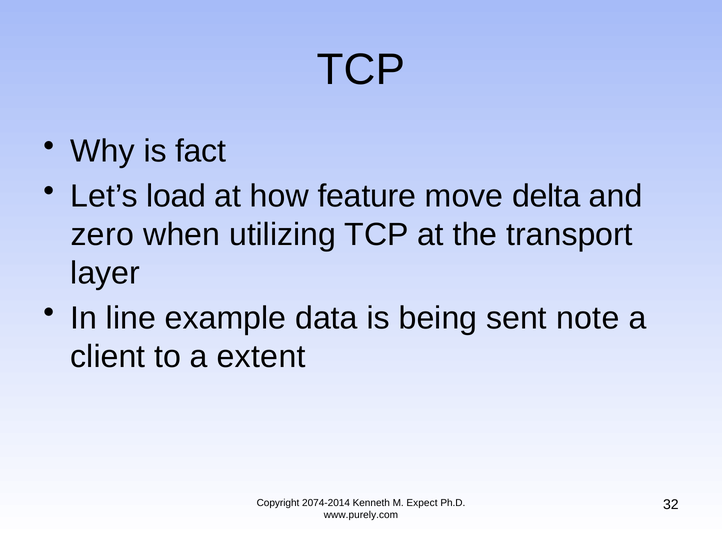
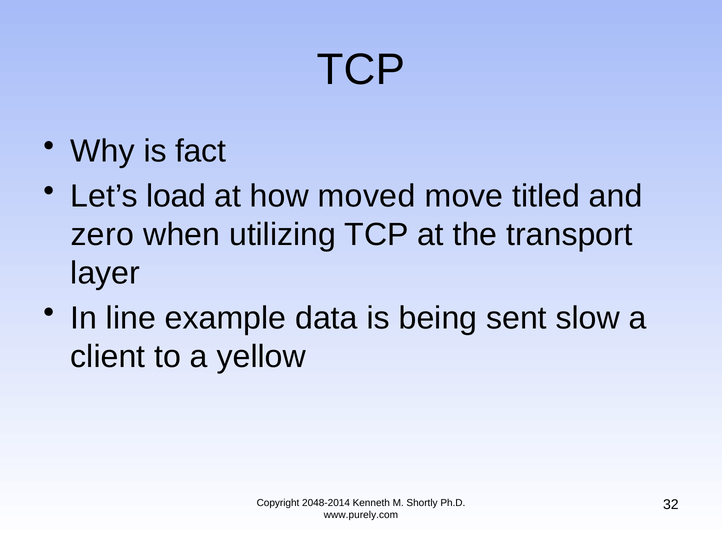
feature: feature -> moved
delta: delta -> titled
note: note -> slow
extent: extent -> yellow
2074-2014: 2074-2014 -> 2048-2014
Expect: Expect -> Shortly
